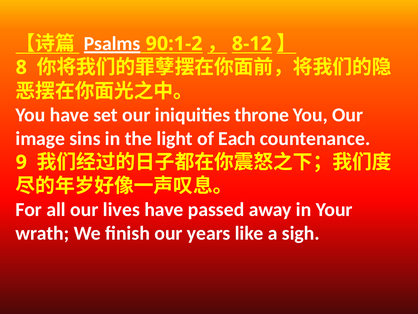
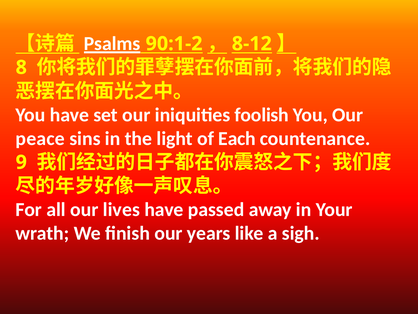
throne: throne -> foolish
image: image -> peace
